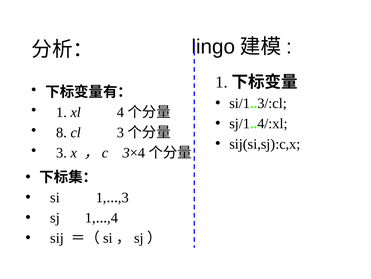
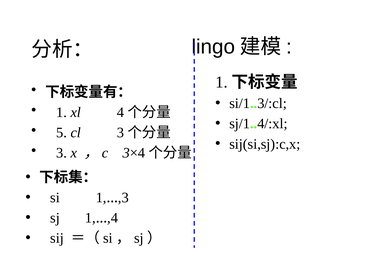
8: 8 -> 5
